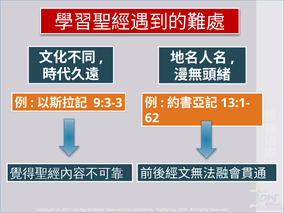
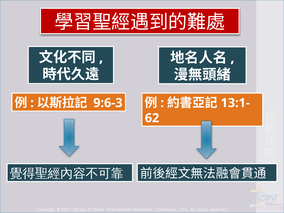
9:3-3: 9:3-3 -> 9:6-3
